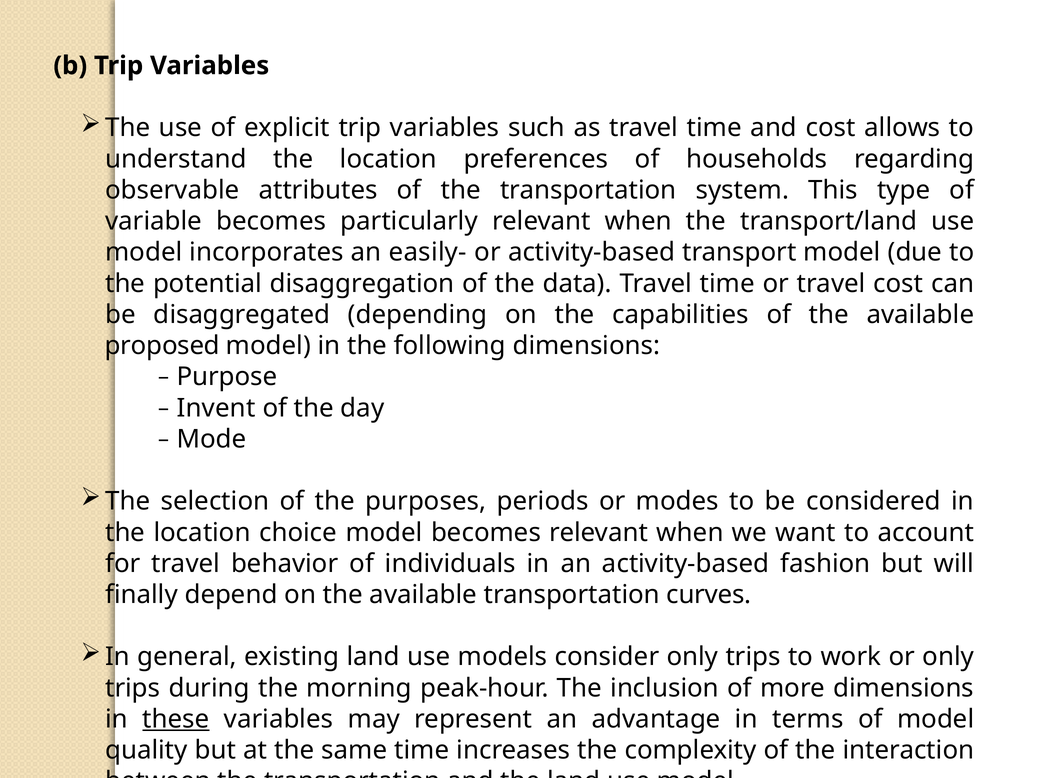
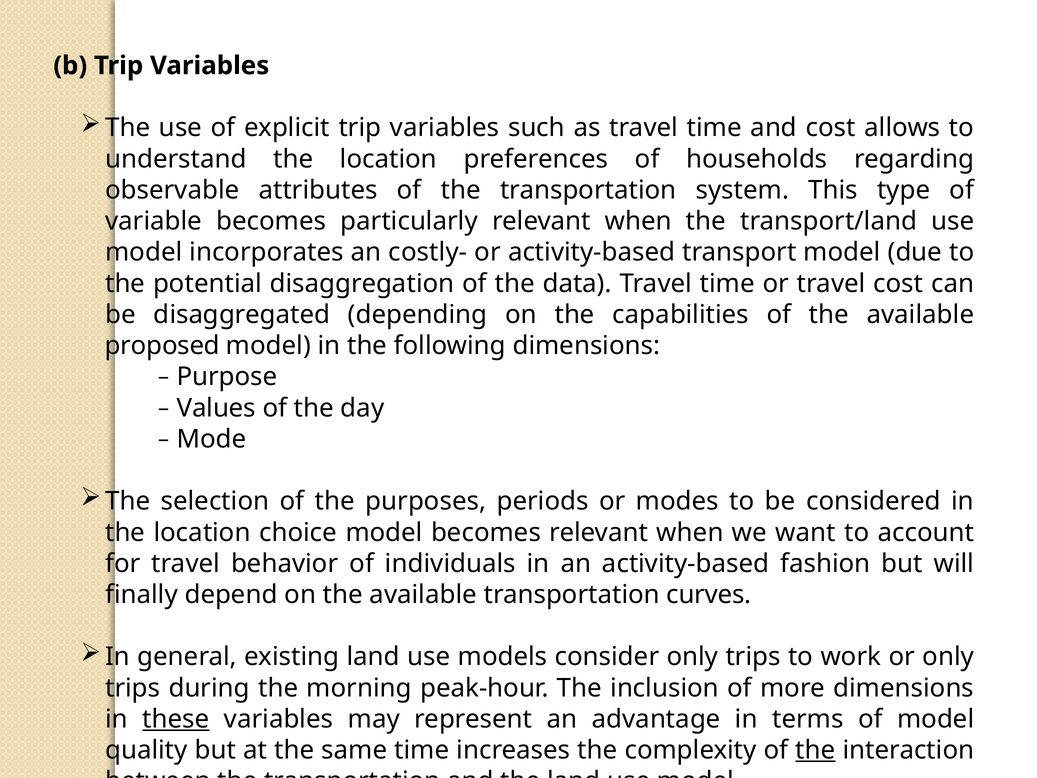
easily-: easily- -> costly-
Invent: Invent -> Values
the at (815, 750) underline: none -> present
